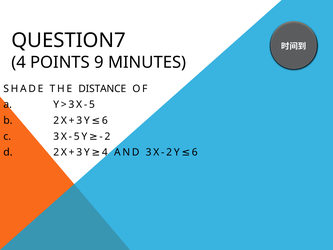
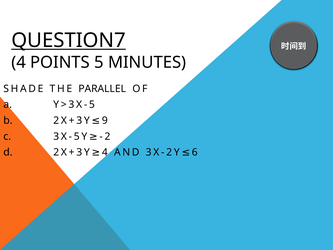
QUESTION7 underline: none -> present
POINTS 9: 9 -> 5
DISTANCE: DISTANCE -> PARALLEL
6 at (105, 120): 6 -> 9
